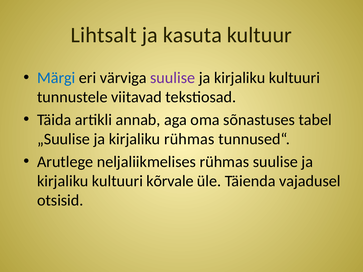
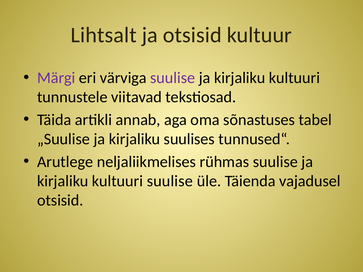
ja kasuta: kasuta -> otsisid
Märgi colour: blue -> purple
kirjaliku rühmas: rühmas -> suulises
kultuuri kõrvale: kõrvale -> suulise
